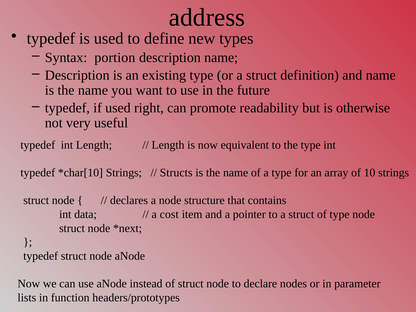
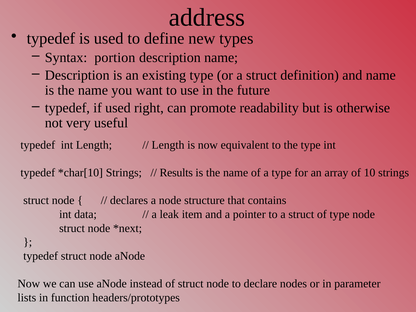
Structs: Structs -> Results
cost: cost -> leak
